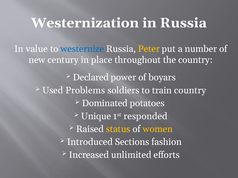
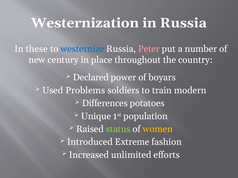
value: value -> these
Peter colour: yellow -> pink
train country: country -> modern
Dominated: Dominated -> Differences
responded: responded -> population
status colour: yellow -> light green
Sections: Sections -> Extreme
